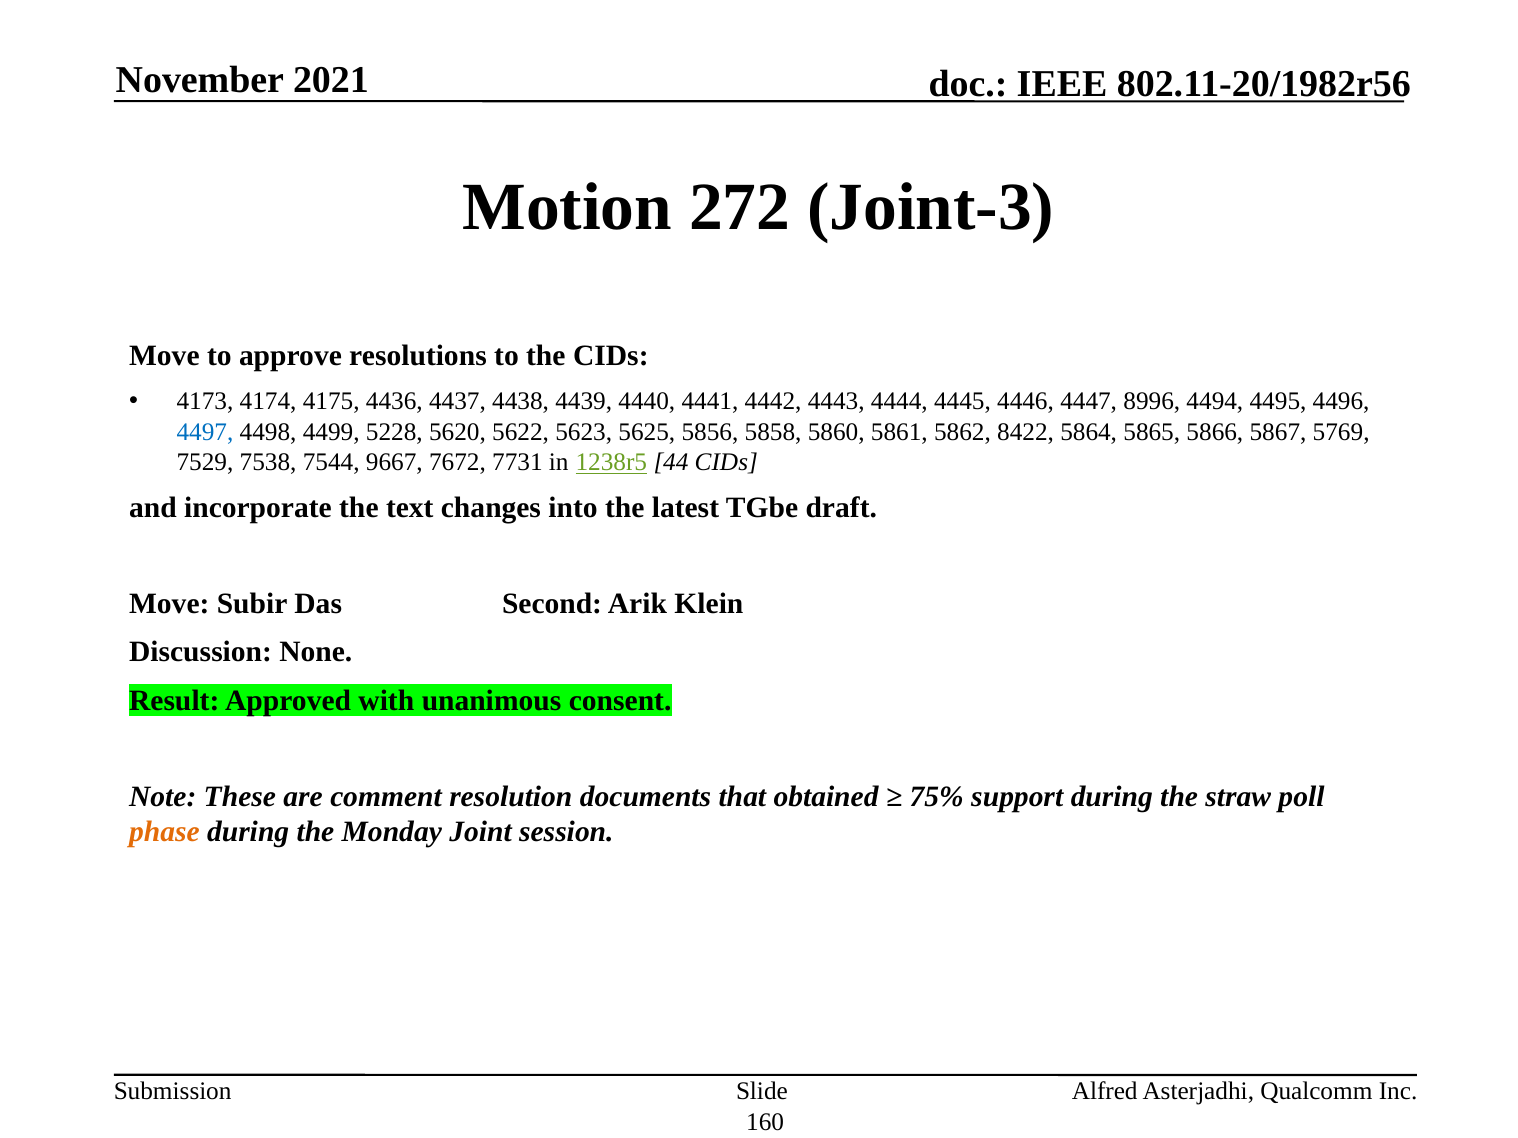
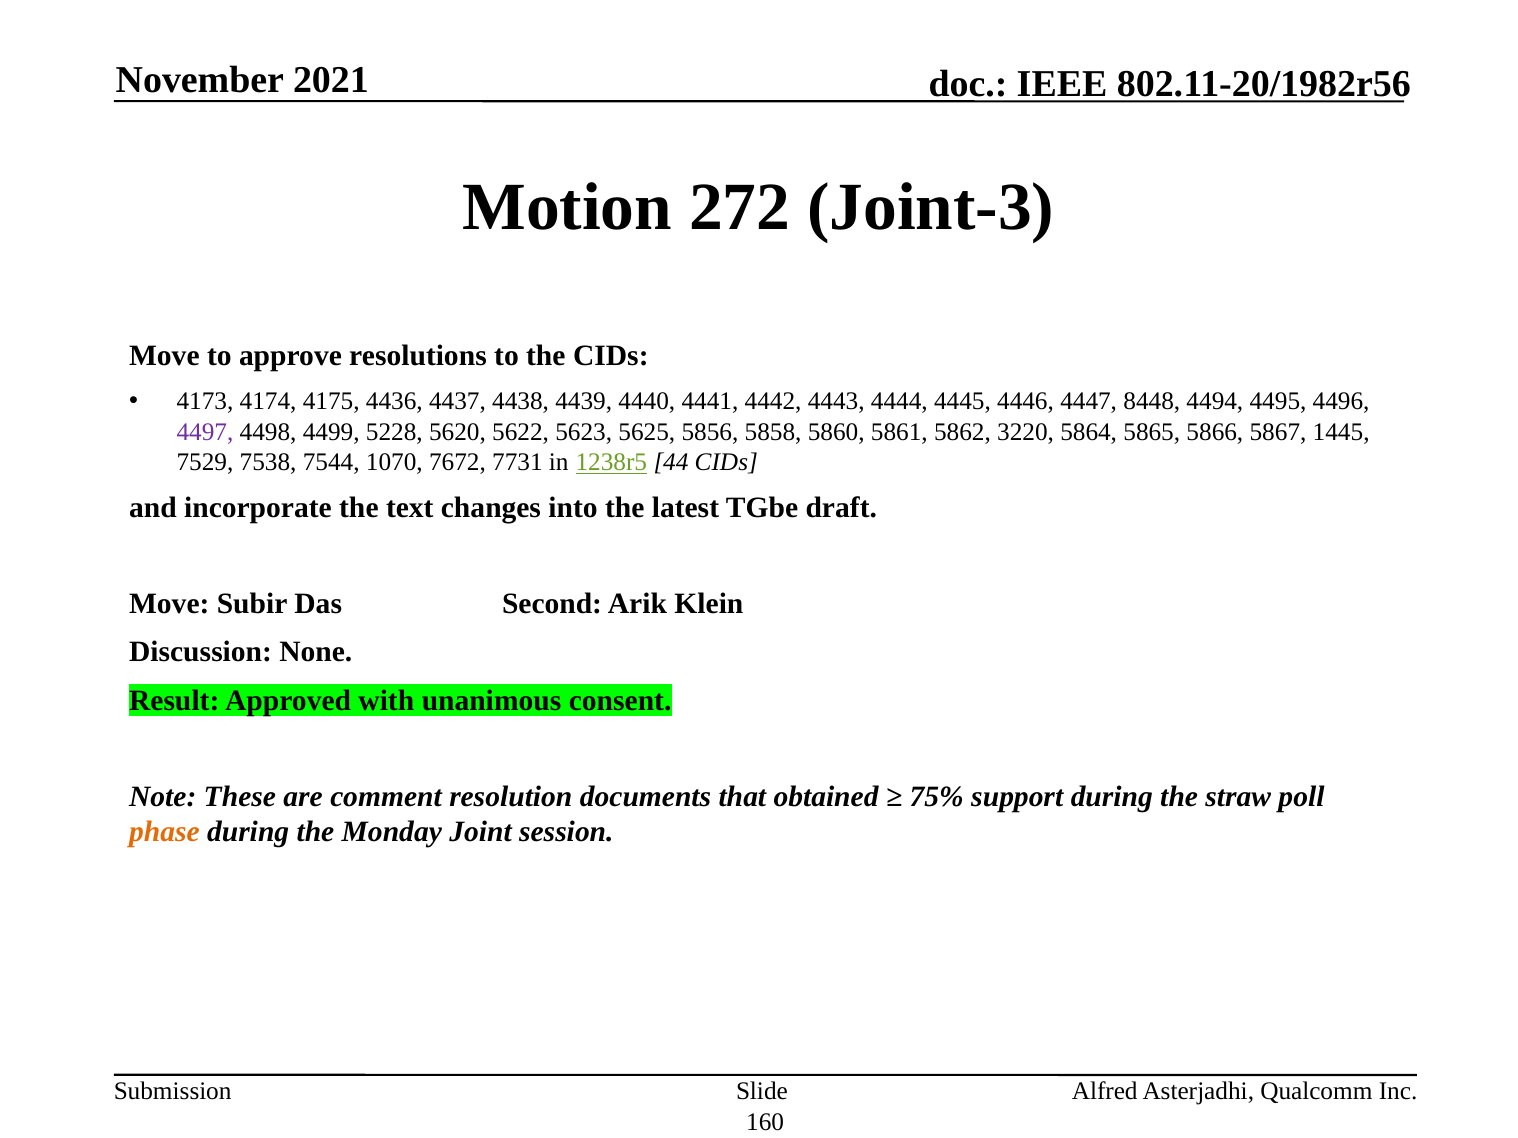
8996: 8996 -> 8448
4497 colour: blue -> purple
8422: 8422 -> 3220
5769: 5769 -> 1445
9667: 9667 -> 1070
